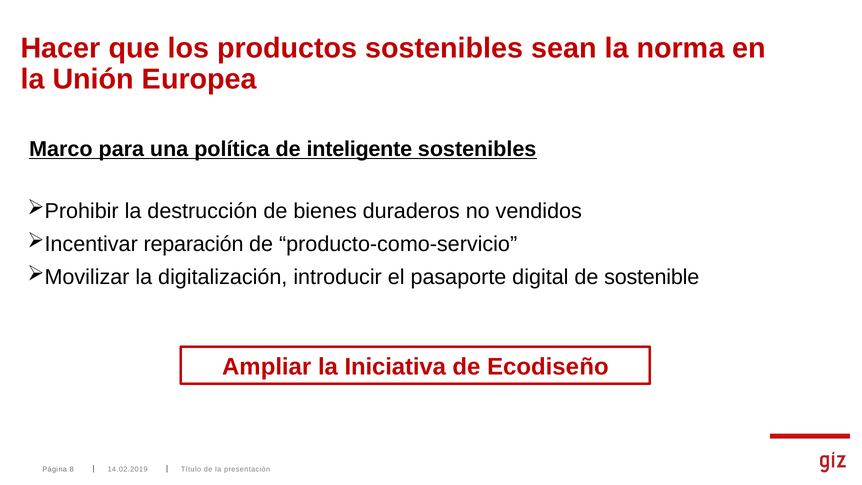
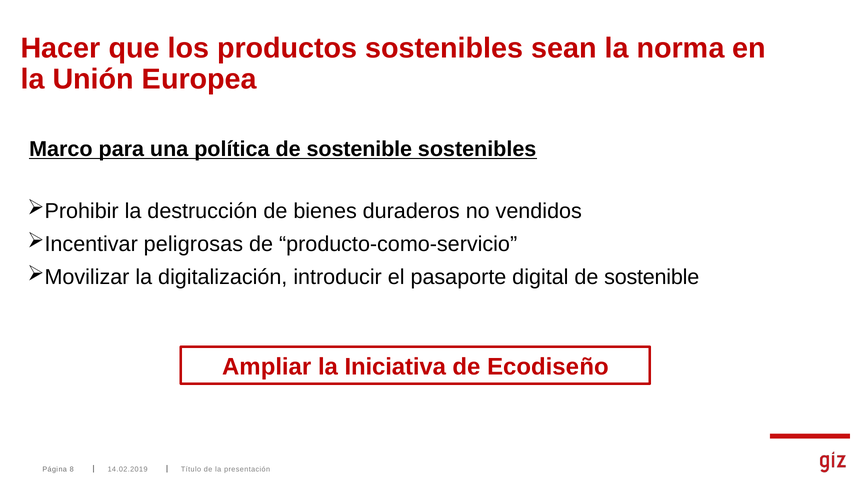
política de inteligente: inteligente -> sostenible
reparación: reparación -> peligrosas
